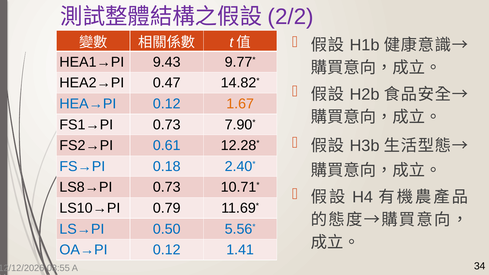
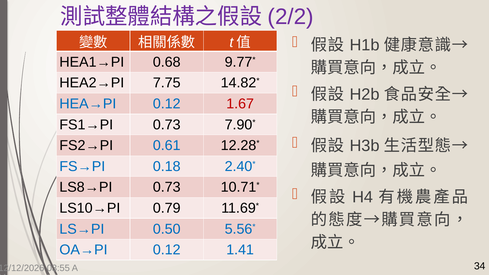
9.43: 9.43 -> 0.68
0.47: 0.47 -> 7.75
1.67 colour: orange -> red
